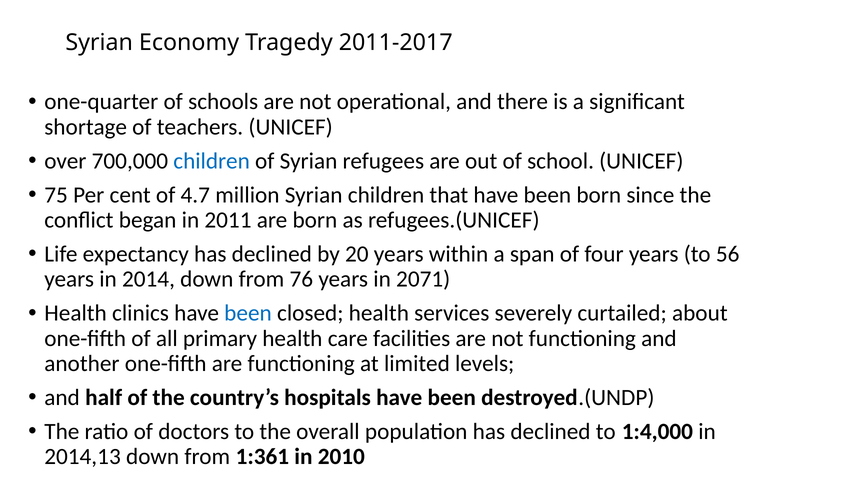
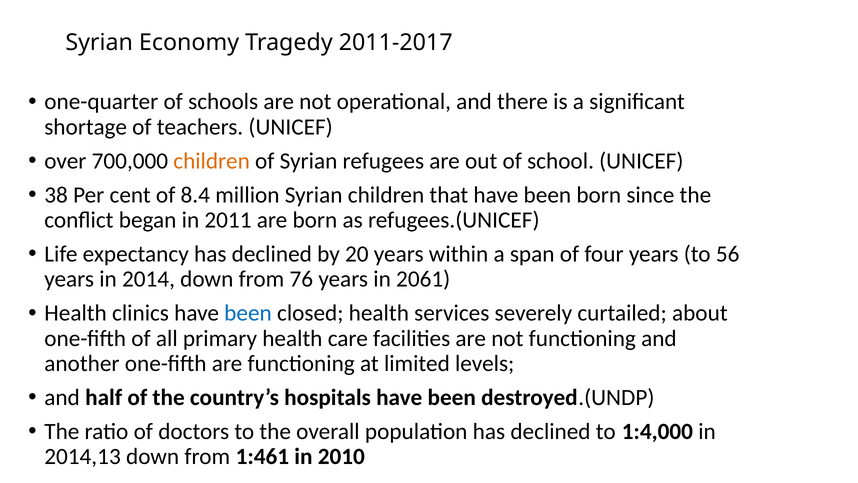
children at (212, 161) colour: blue -> orange
75: 75 -> 38
4.7: 4.7 -> 8.4
2071: 2071 -> 2061
1:361: 1:361 -> 1:461
